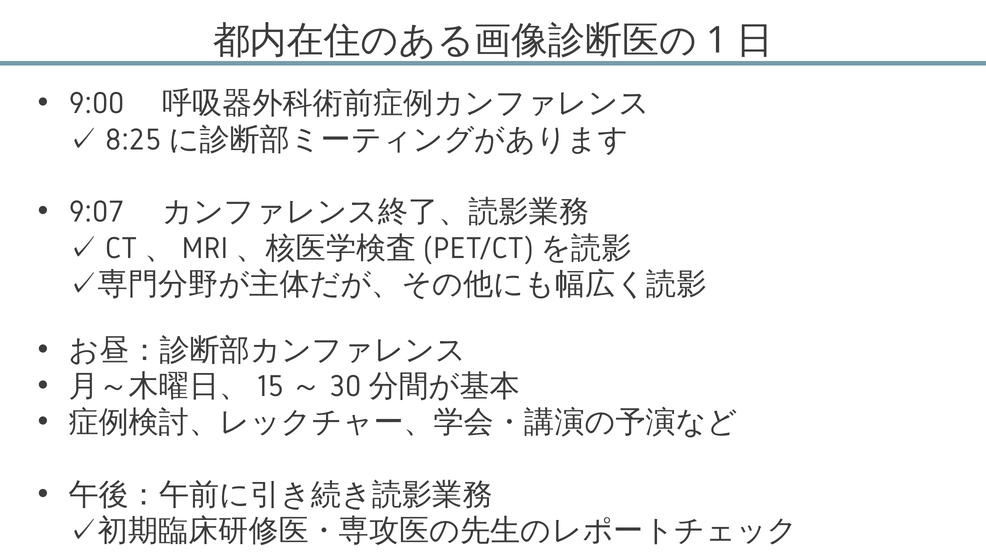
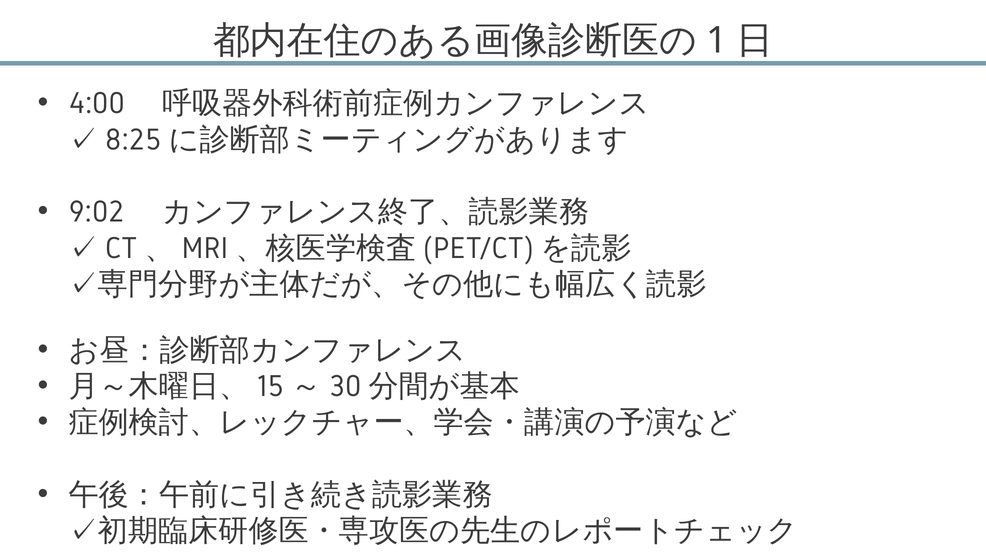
9:00: 9:00 -> 4:00
9:07: 9:07 -> 9:02
